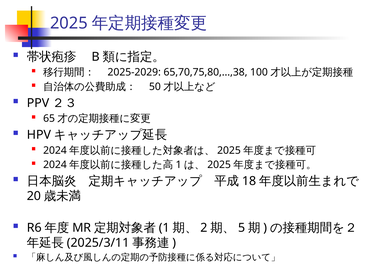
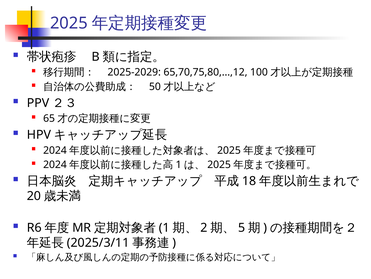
65,70,75,80,...,38: 65,70,75,80,...,38 -> 65,70,75,80,...,12
